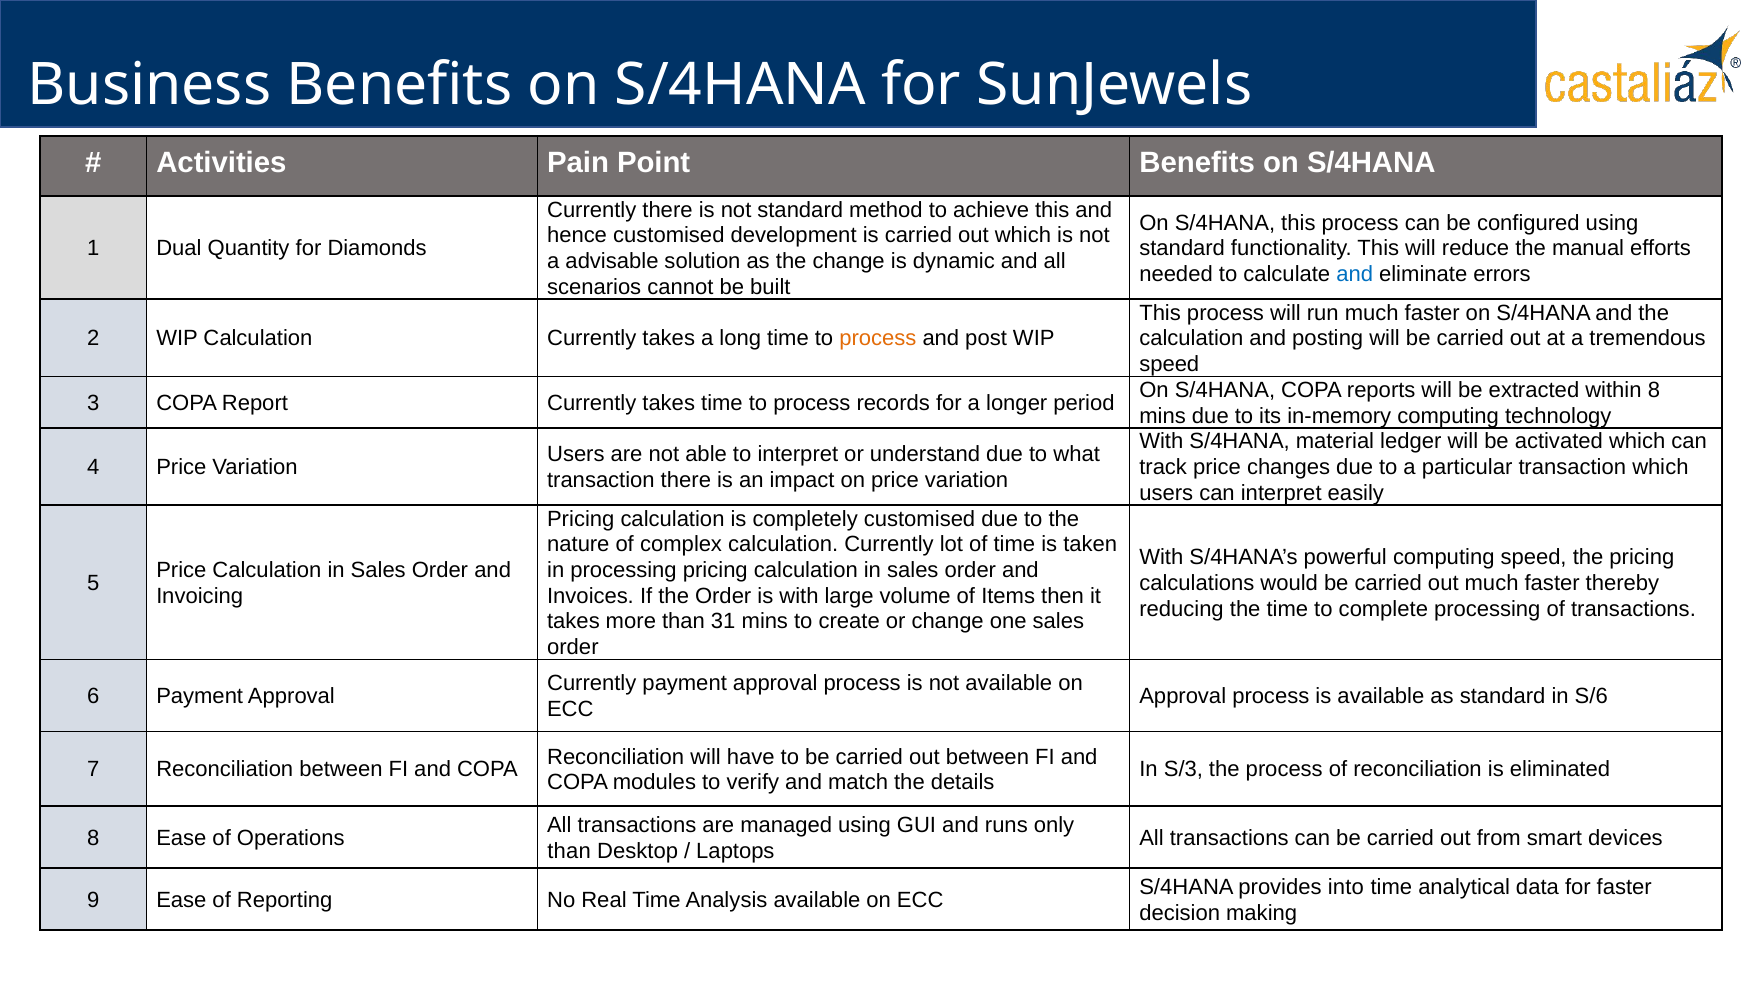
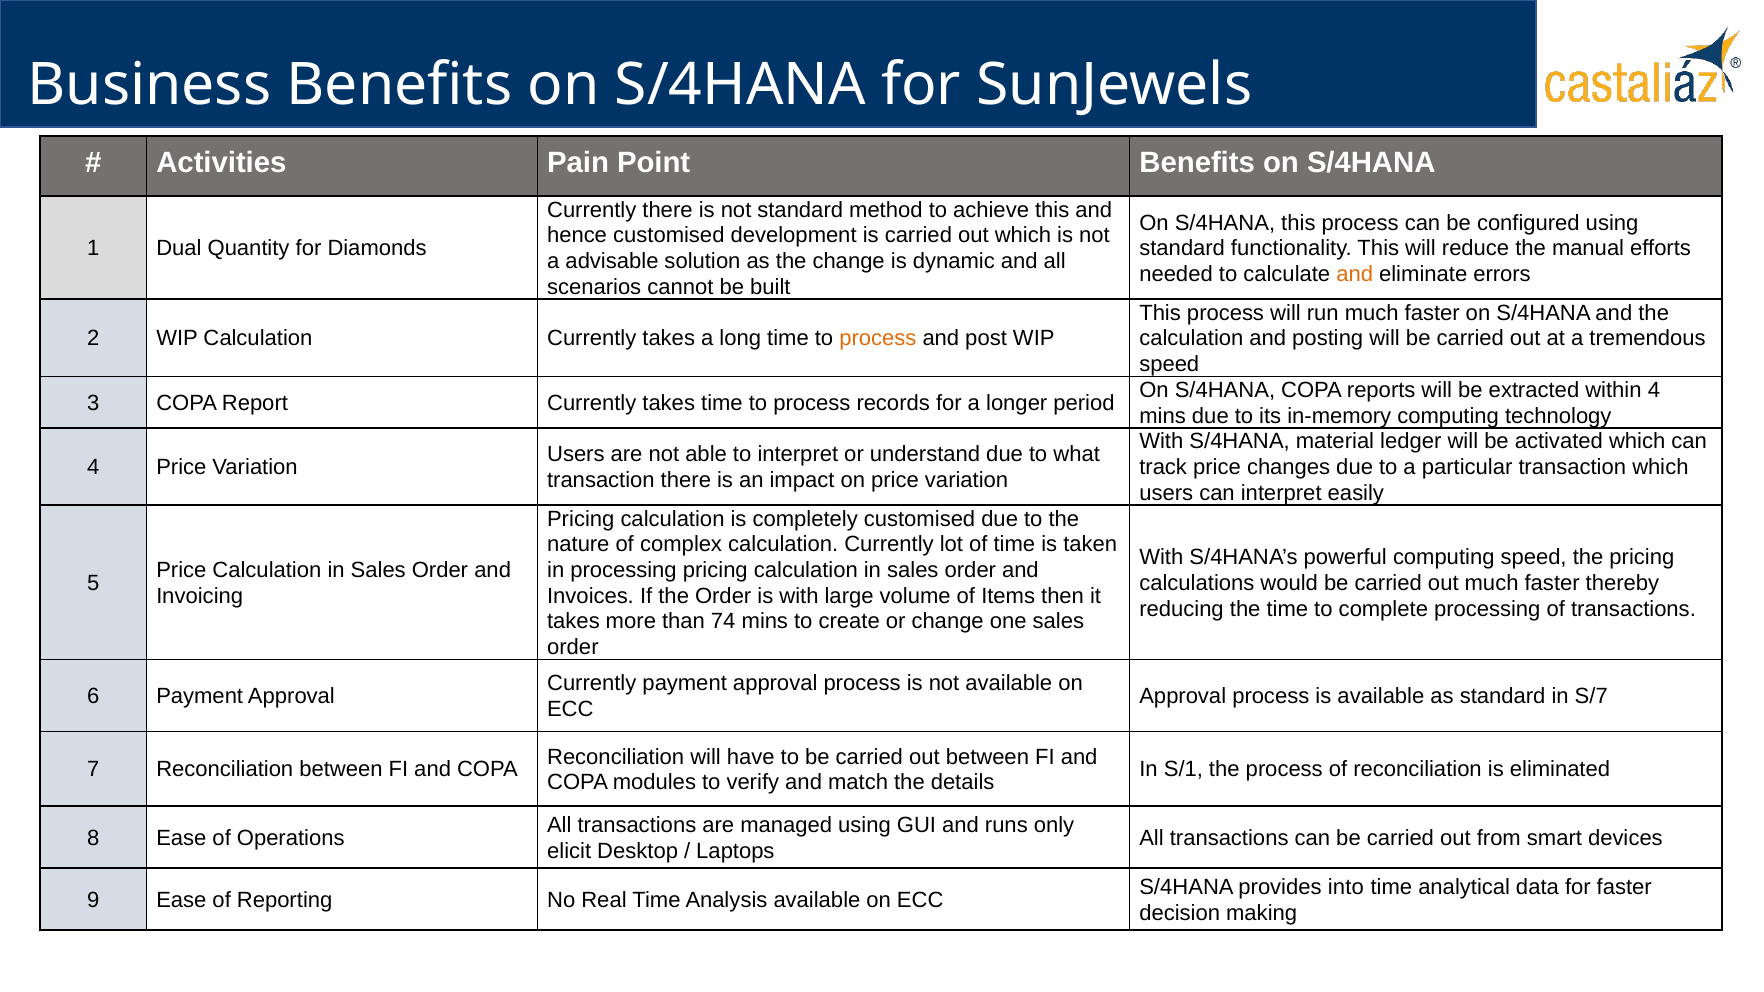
and at (1355, 274) colour: blue -> orange
within 8: 8 -> 4
31: 31 -> 74
S/6: S/6 -> S/7
S/3: S/3 -> S/1
than at (569, 851): than -> elicit
